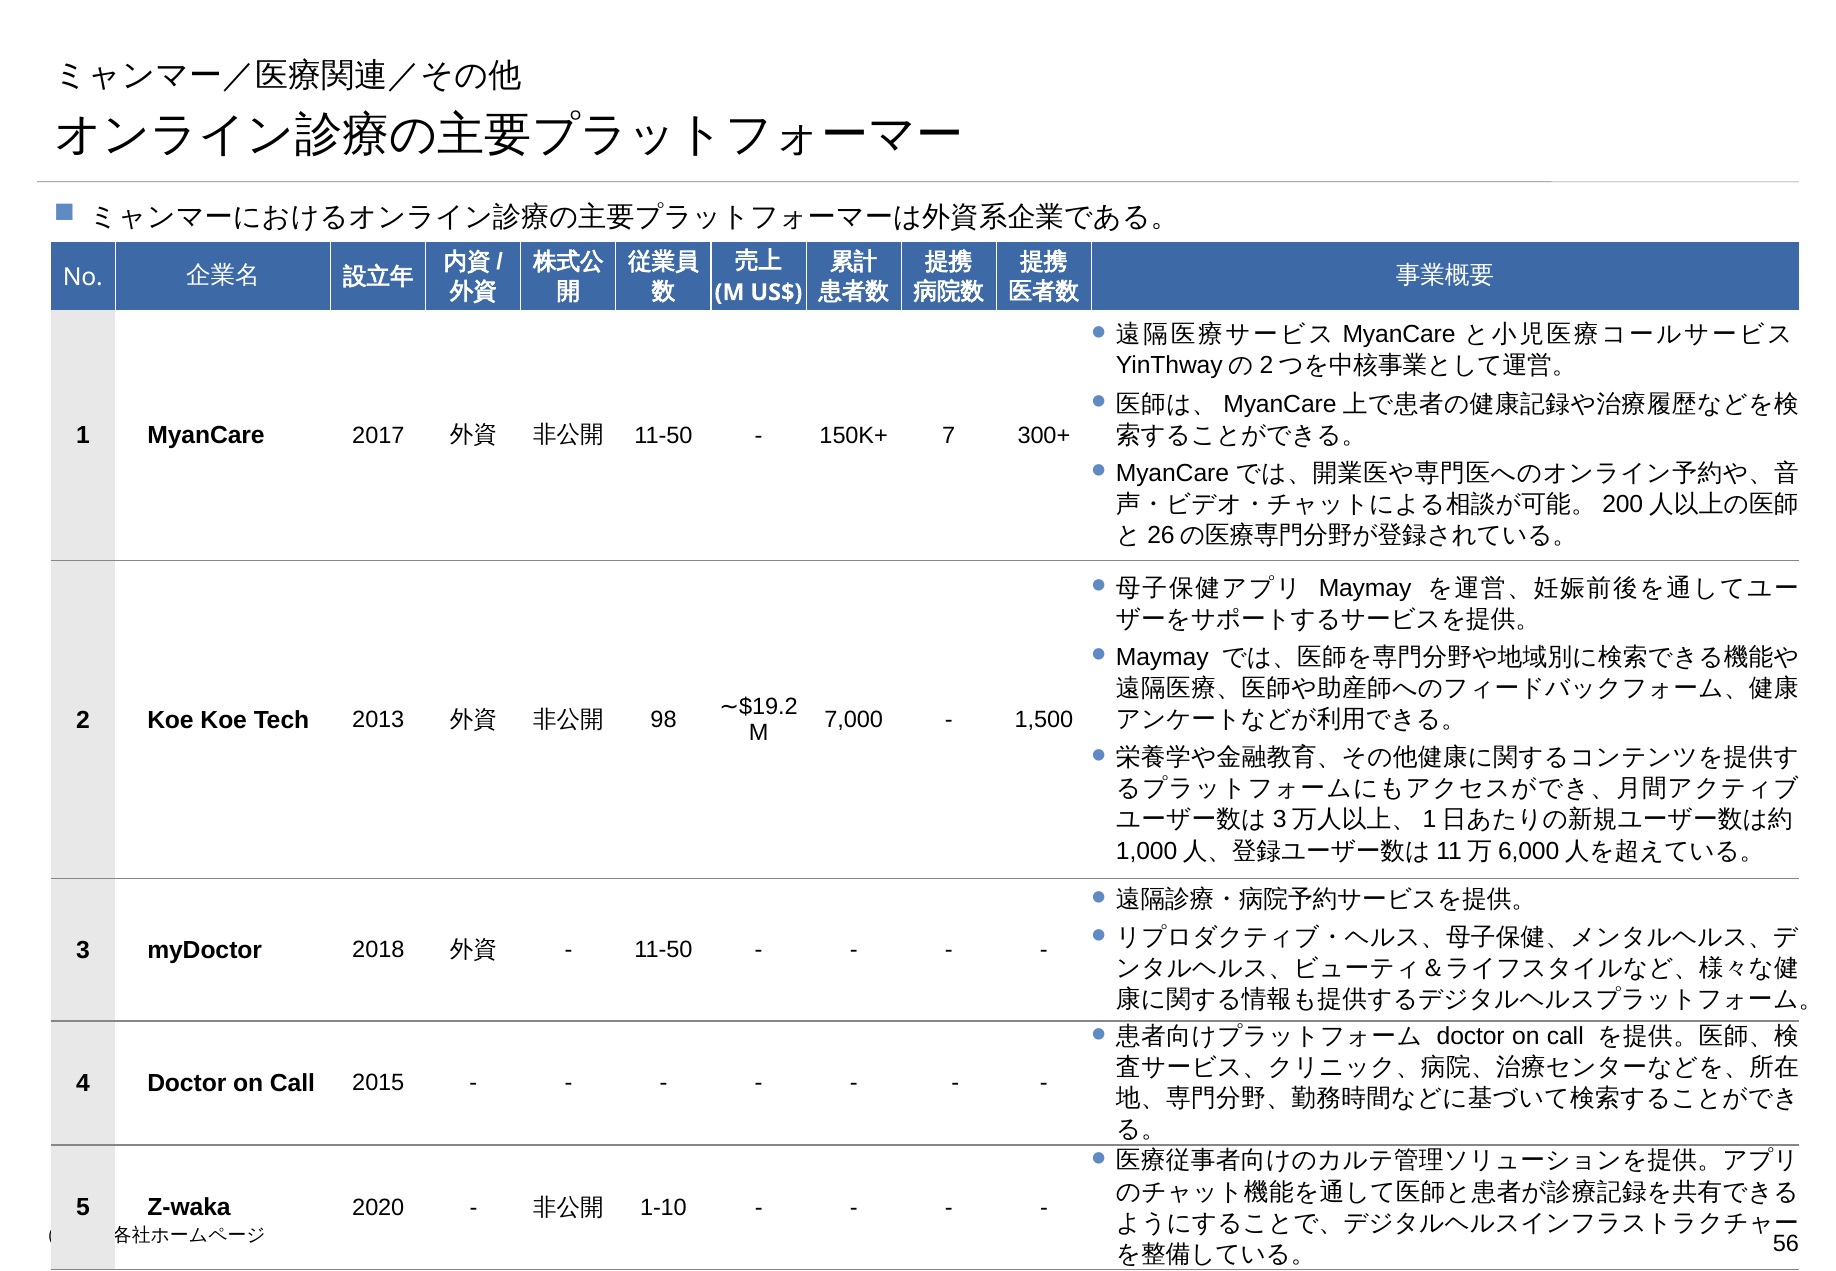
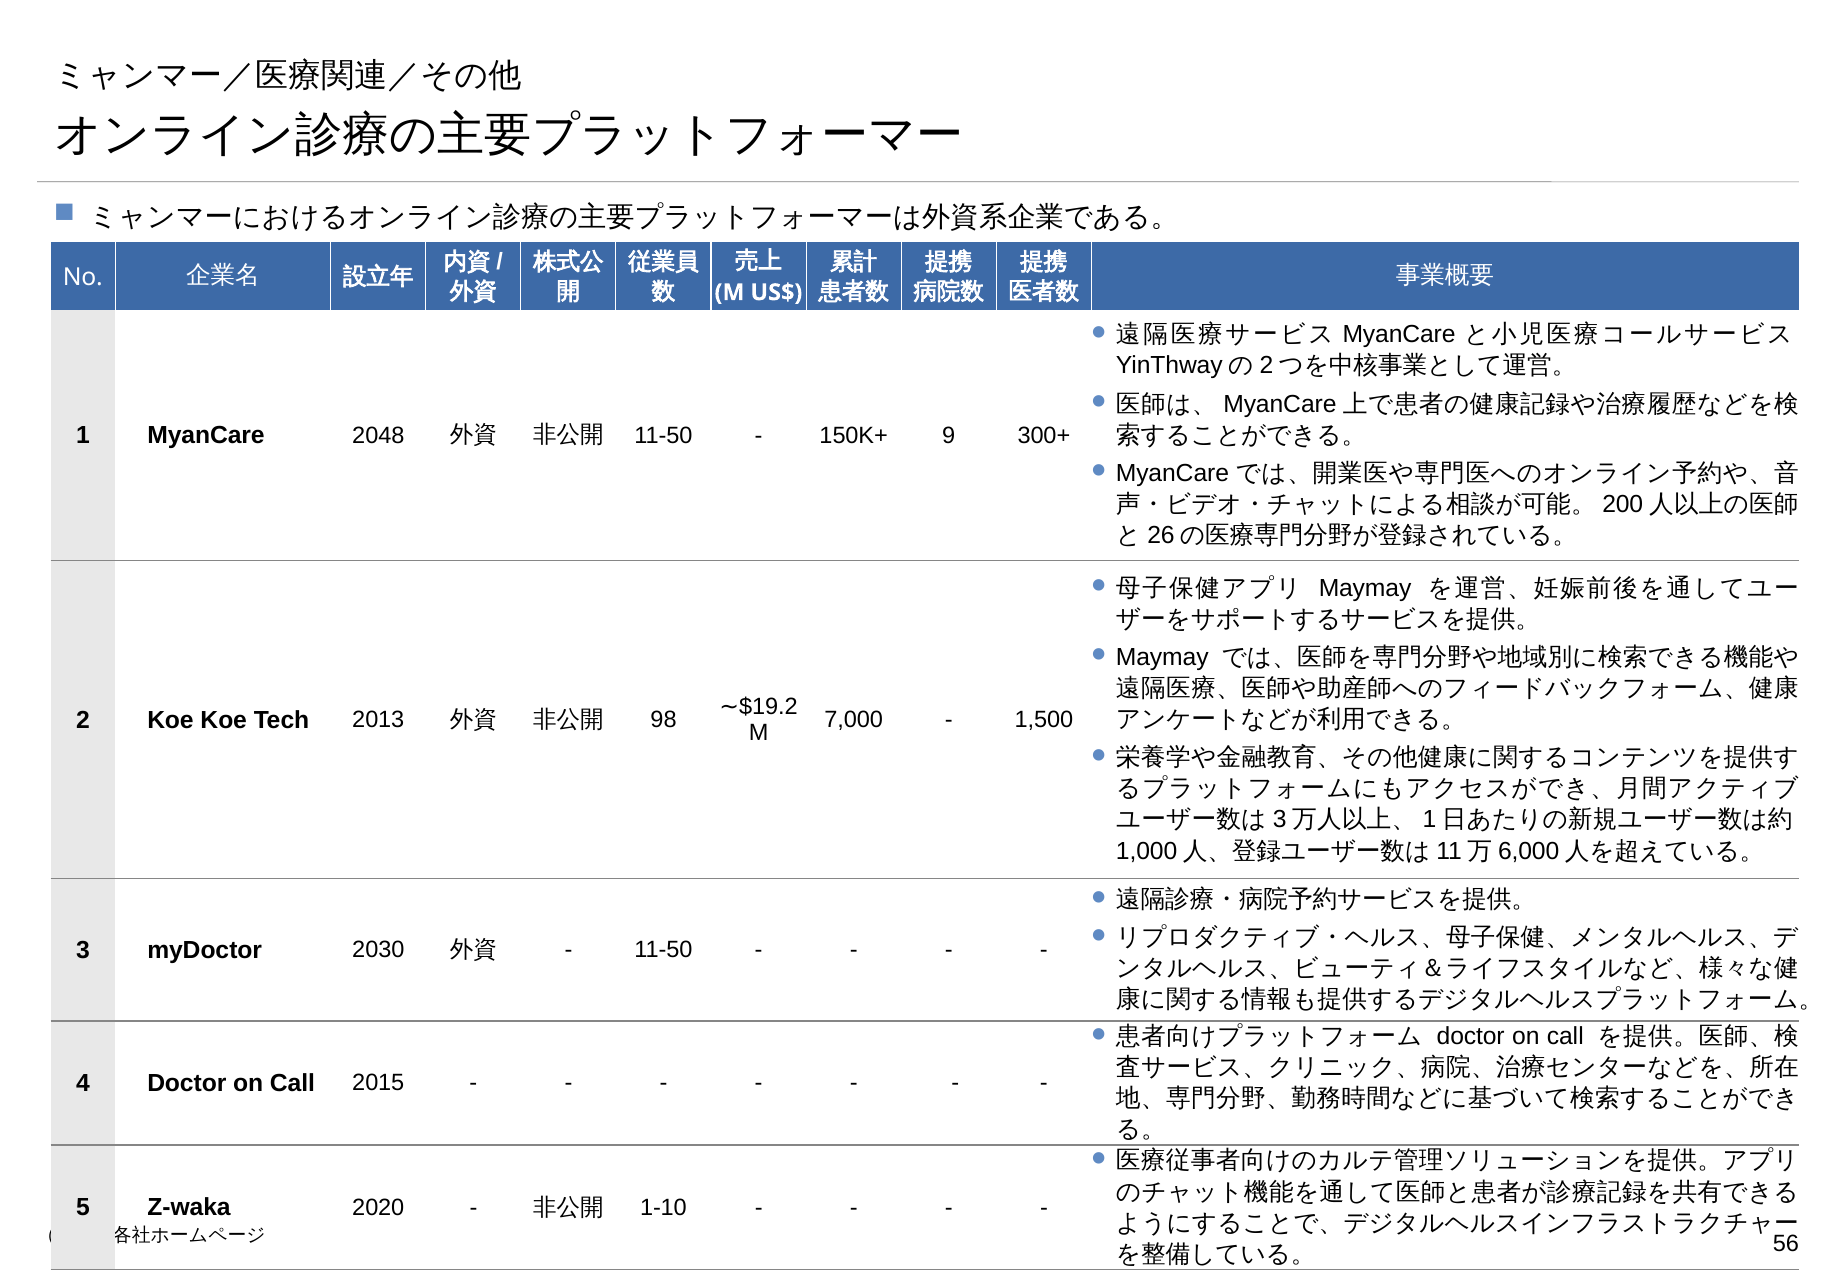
2017: 2017 -> 2048
7: 7 -> 9
2018: 2018 -> 2030
